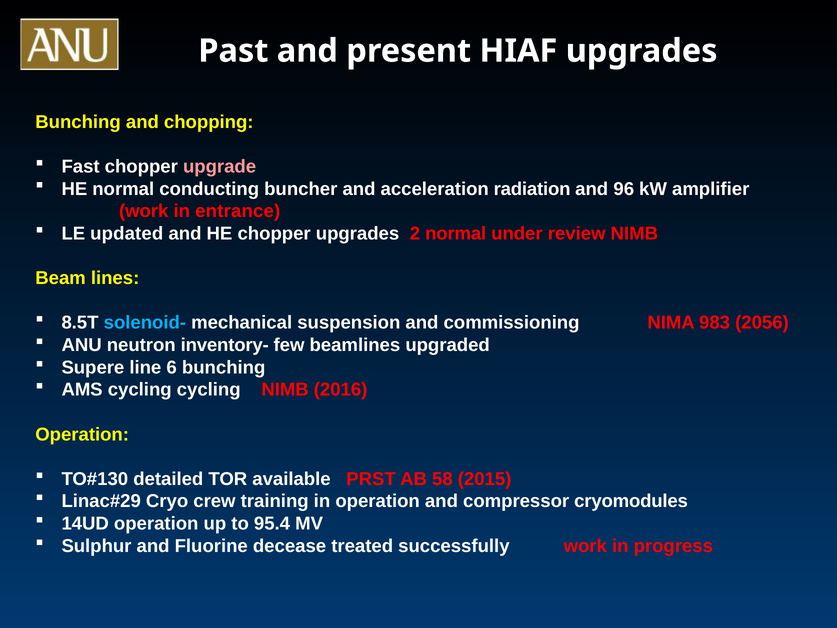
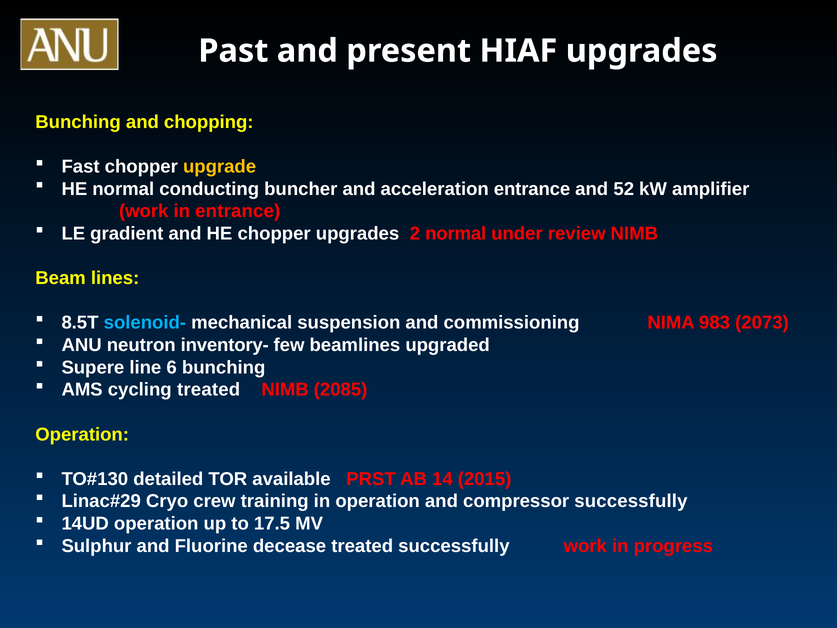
upgrade colour: pink -> yellow
acceleration radiation: radiation -> entrance
96: 96 -> 52
updated: updated -> gradient
2056: 2056 -> 2073
cycling cycling: cycling -> treated
2016: 2016 -> 2085
58: 58 -> 14
compressor cryomodules: cryomodules -> successfully
95.4: 95.4 -> 17.5
